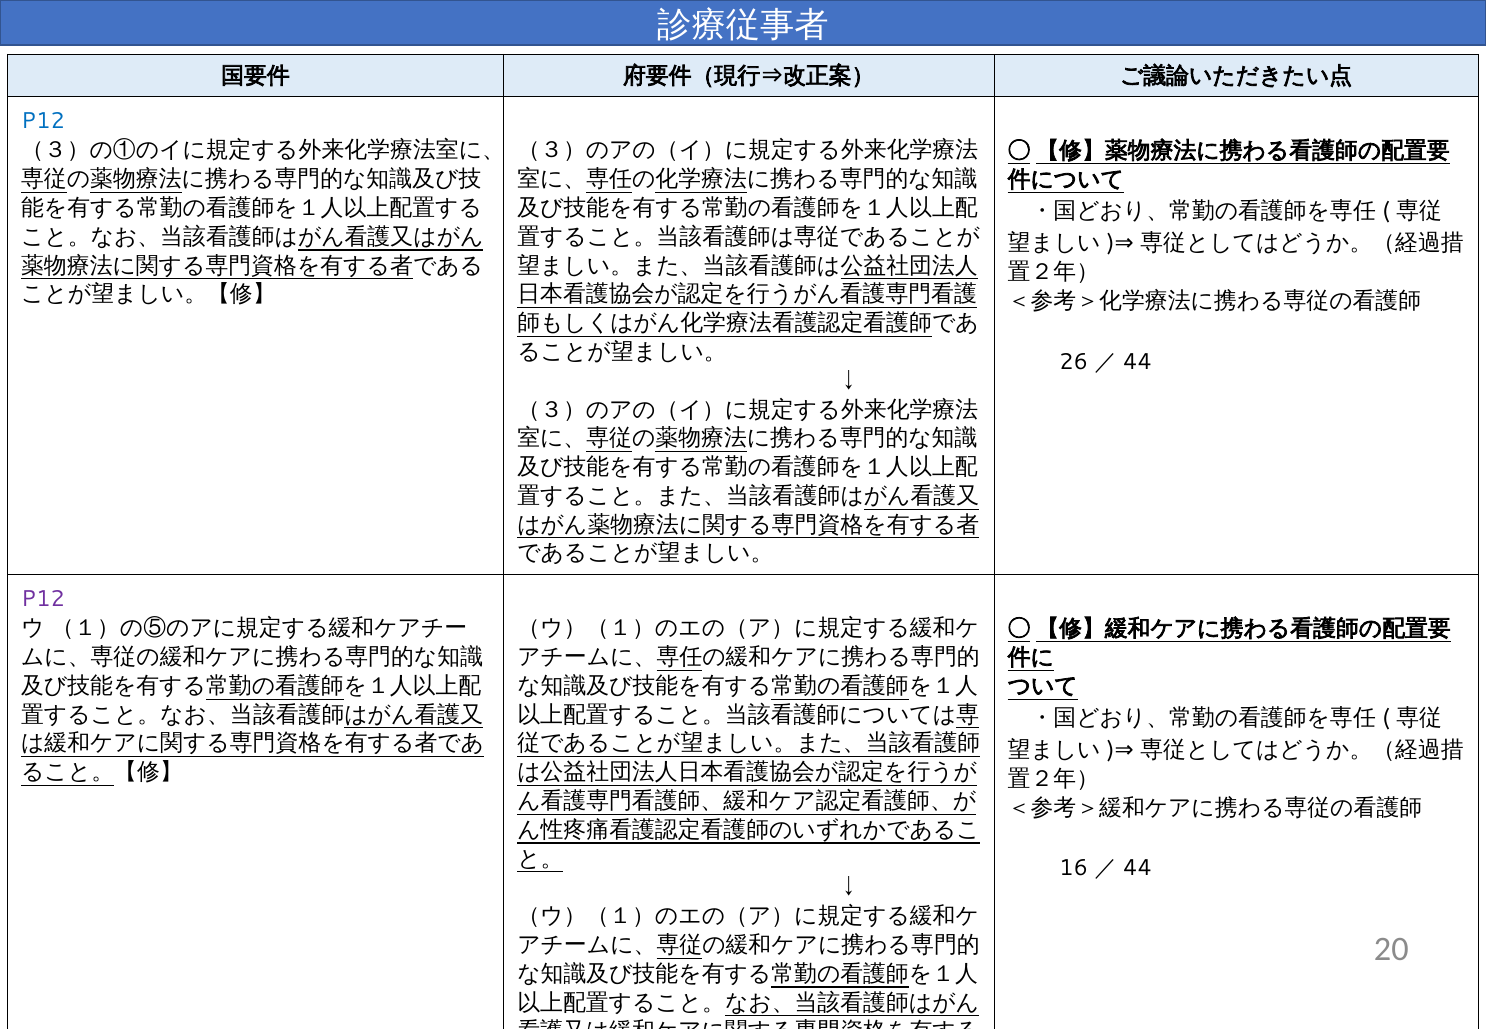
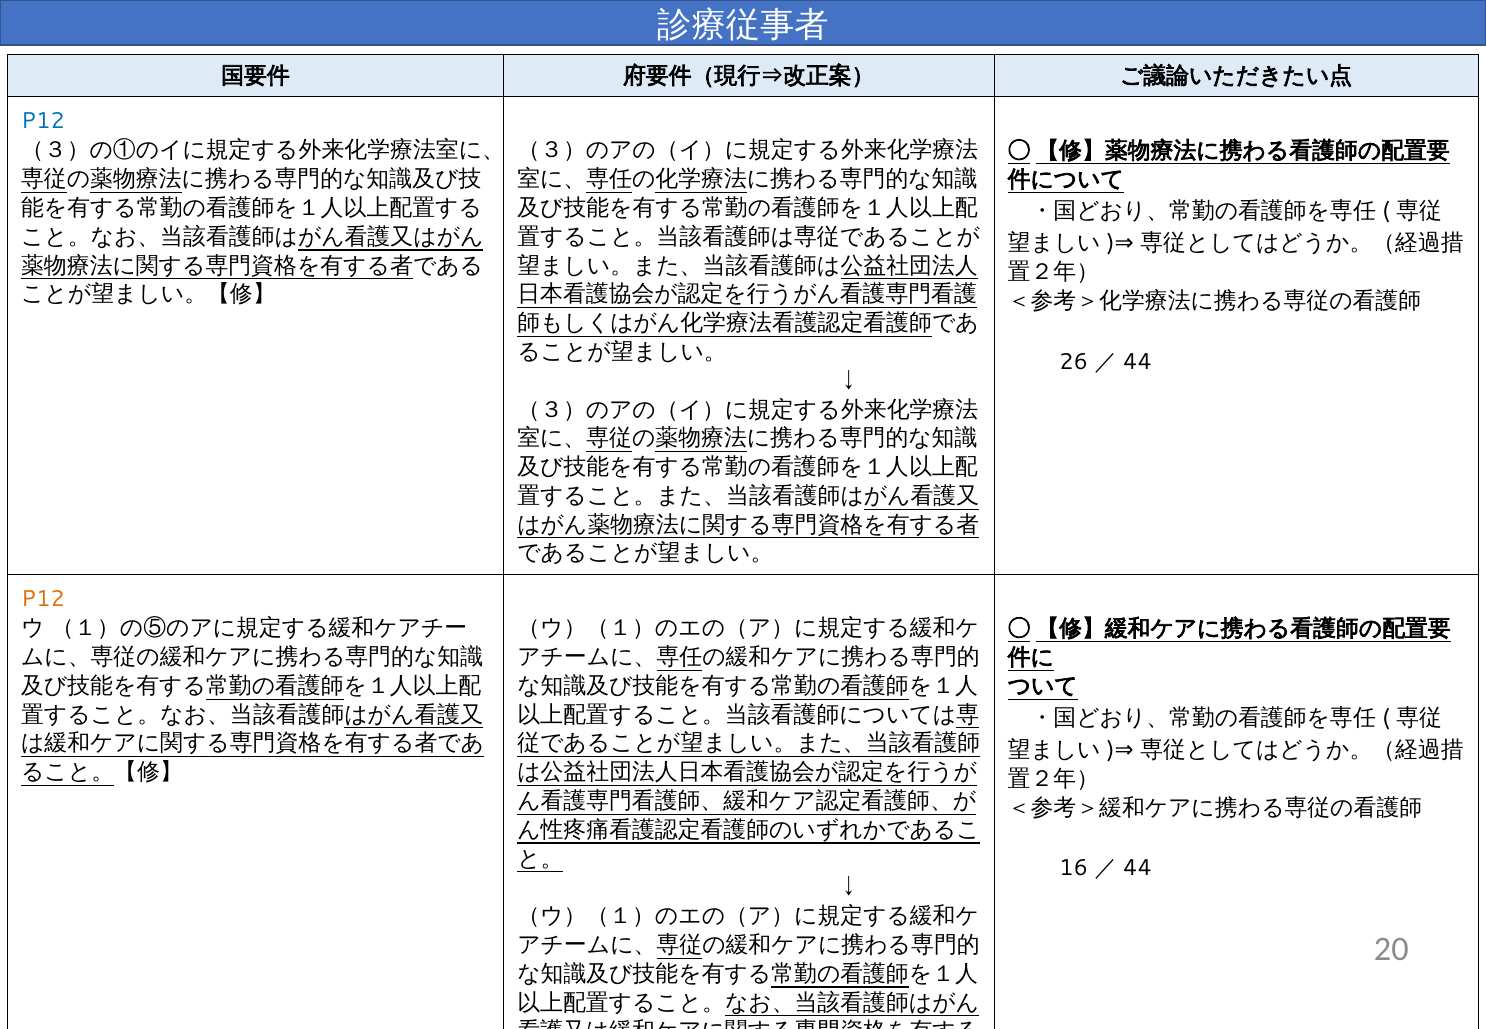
P12 at (43, 599) colour: purple -> orange
